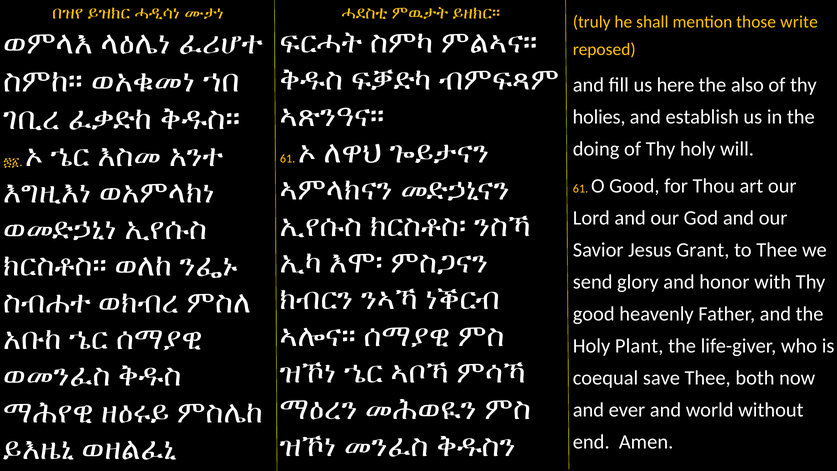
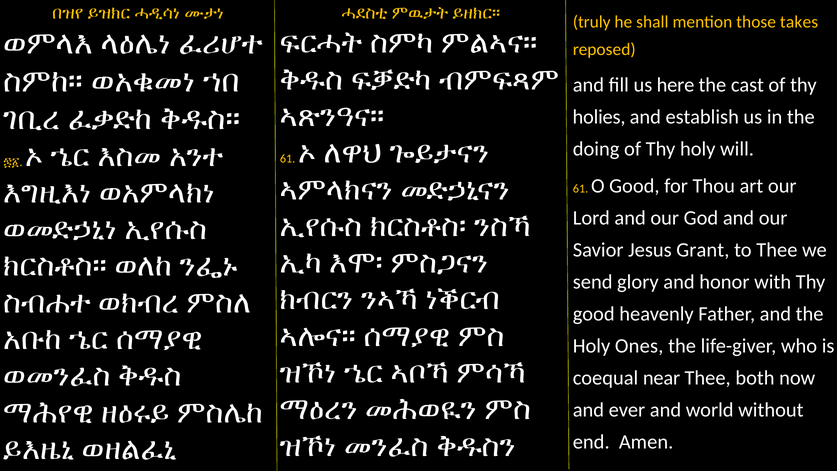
write: write -> takes
also: also -> cast
Plant: Plant -> Ones
save: save -> near
